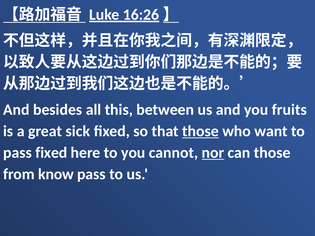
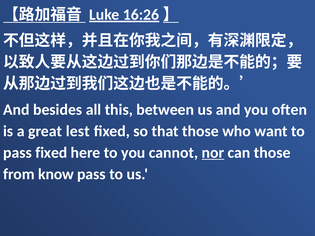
fruits: fruits -> often
sick: sick -> lest
those at (200, 131) underline: present -> none
